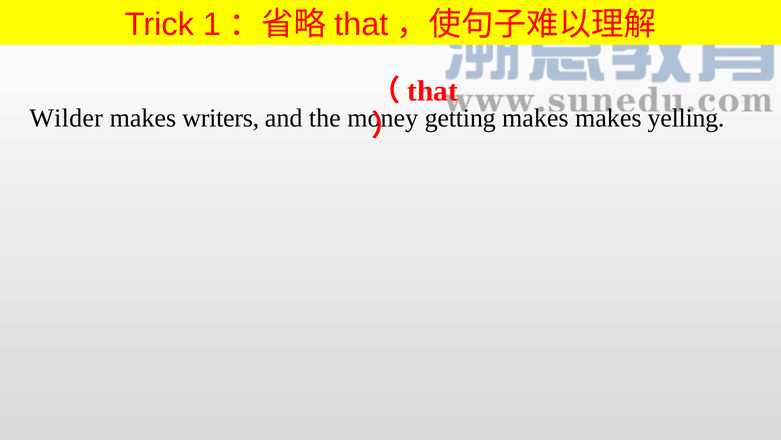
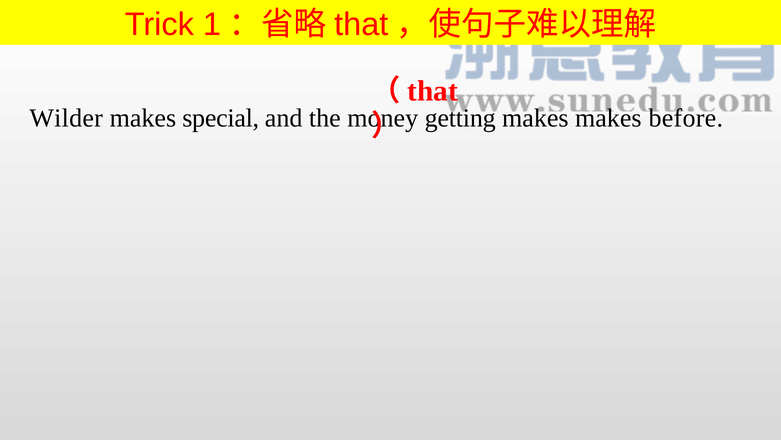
writers: writers -> special
yelling: yelling -> before
